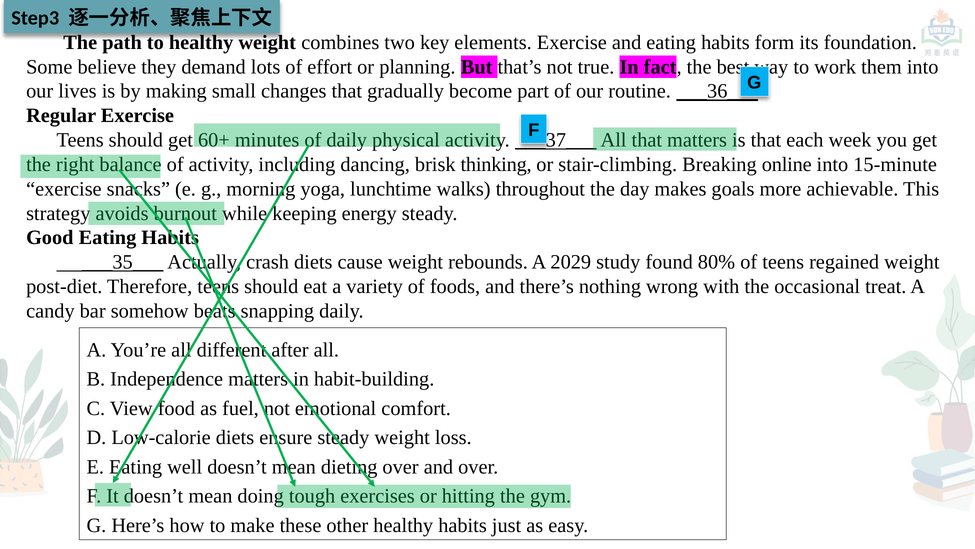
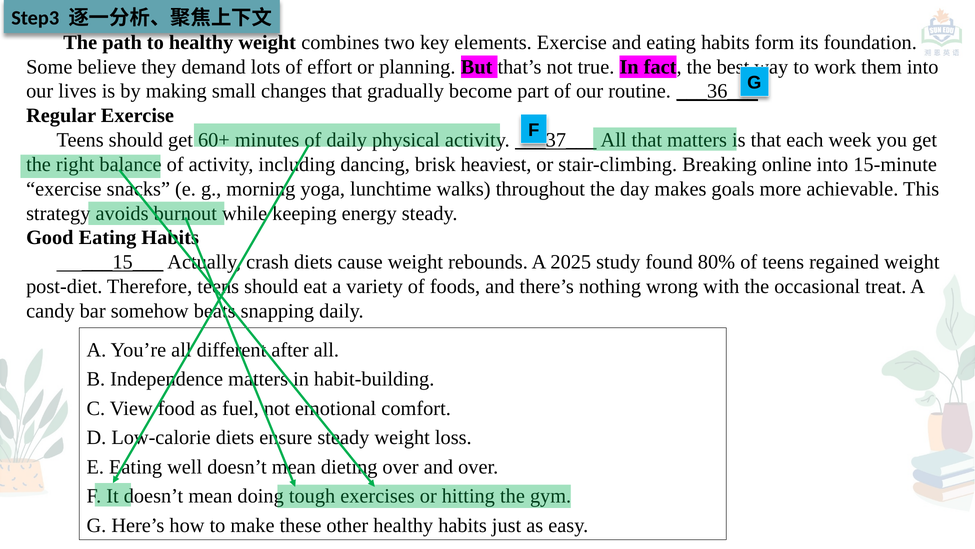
thinking: thinking -> heaviest
___35___: ___35___ -> ___15___
2029: 2029 -> 2025
